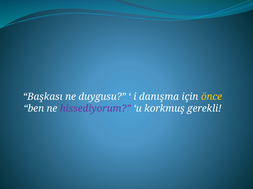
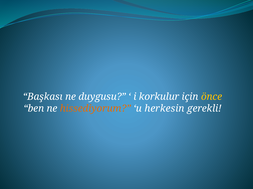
danışma: danışma -> korkulur
hissediyorum colour: purple -> orange
korkmuş: korkmuş -> herkesin
